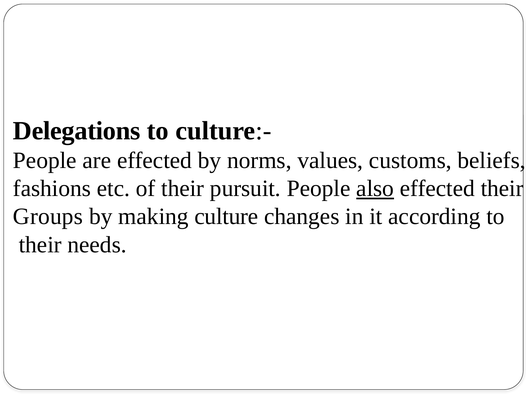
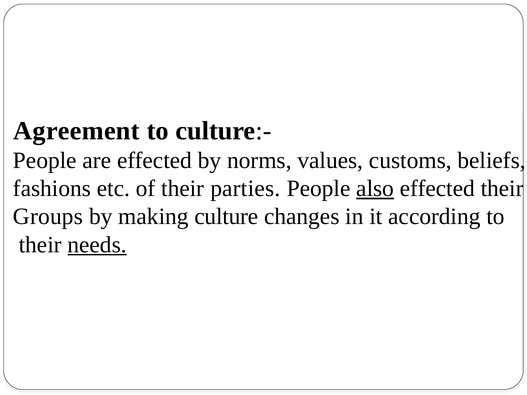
Delegations: Delegations -> Agreement
pursuit: pursuit -> parties
needs underline: none -> present
